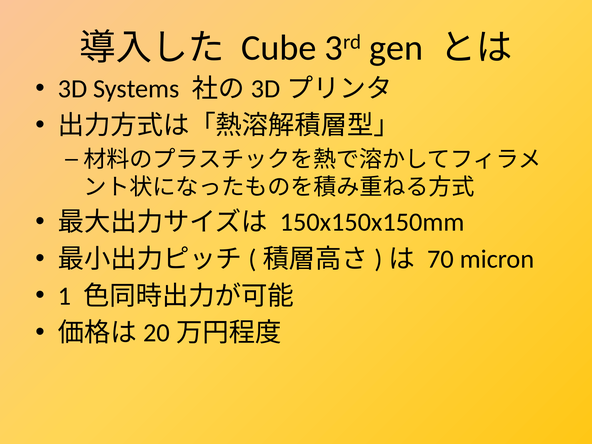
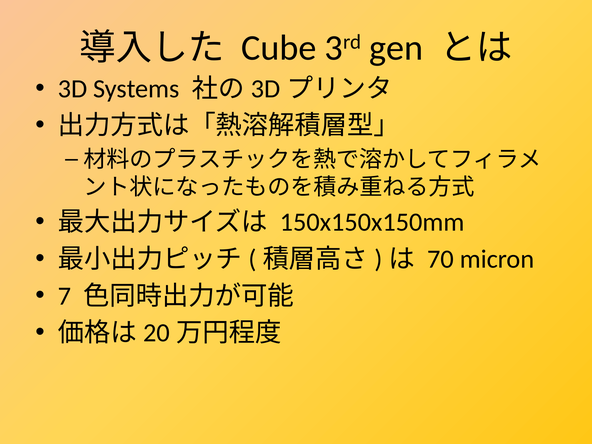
1: 1 -> 7
